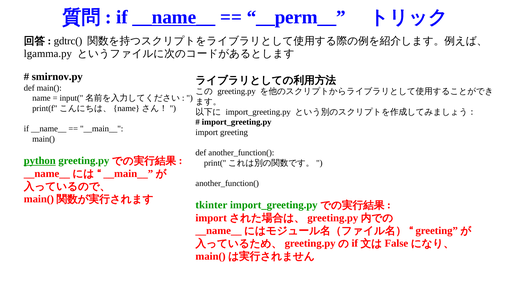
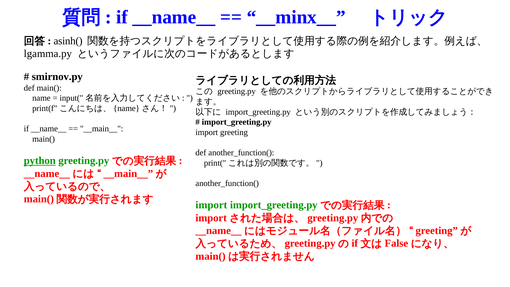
__name__ at (174, 17) underline: present -> none
__perm__: __perm__ -> __minx__
gdtrc(: gdtrc( -> asinh(
tkinter at (211, 205): tkinter -> import
